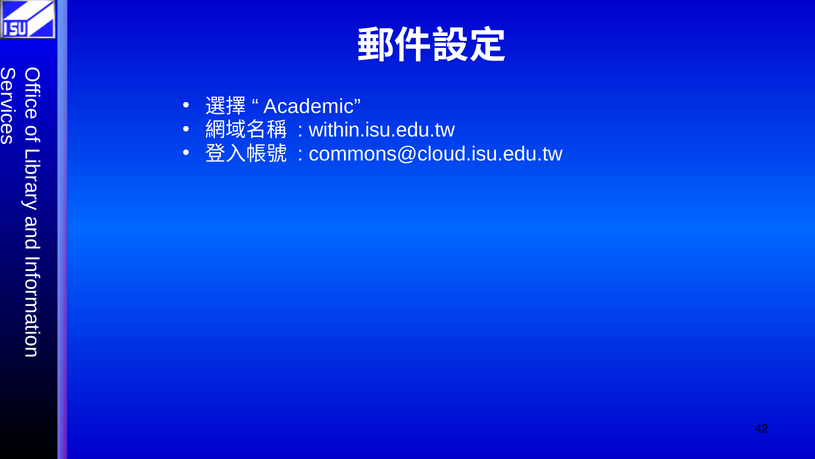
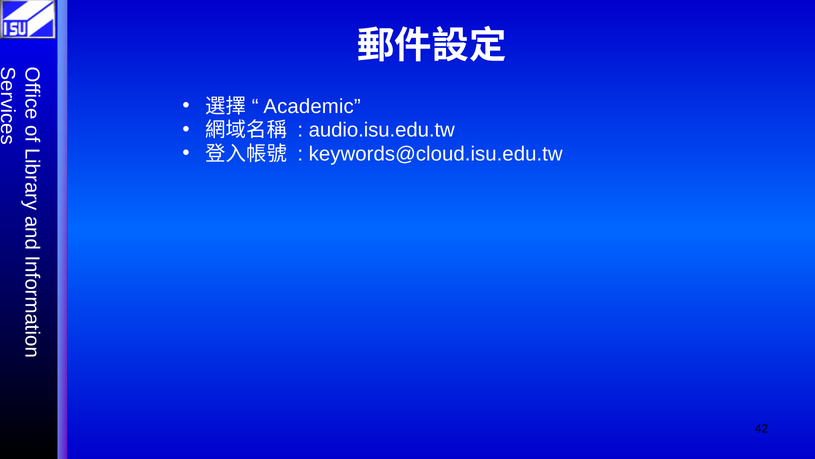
within.isu.edu.tw: within.isu.edu.tw -> audio.isu.edu.tw
commons@cloud.isu.edu.tw: commons@cloud.isu.edu.tw -> keywords@cloud.isu.edu.tw
